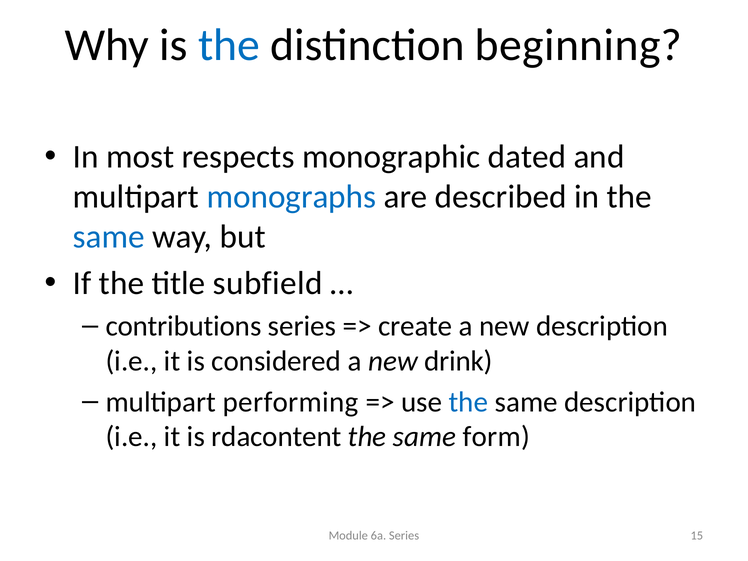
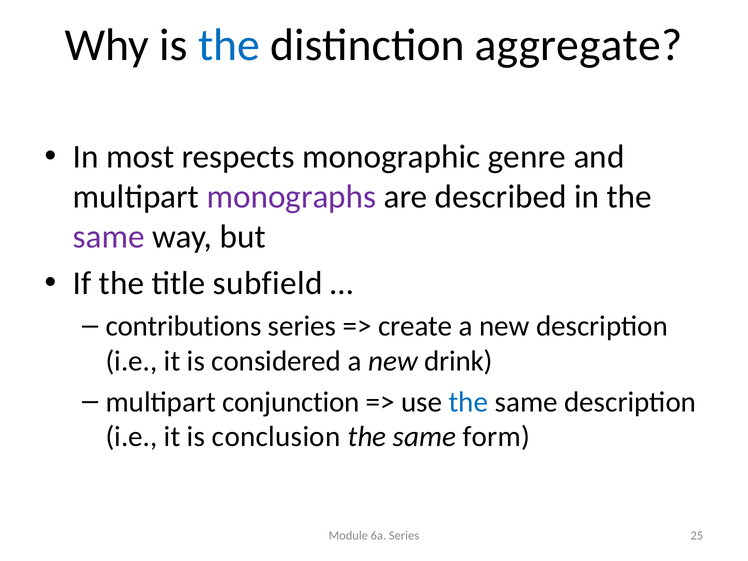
beginning: beginning -> aggregate
dated: dated -> genre
monographs colour: blue -> purple
same at (109, 237) colour: blue -> purple
performing: performing -> conjunction
rdacontent: rdacontent -> conclusion
15: 15 -> 25
